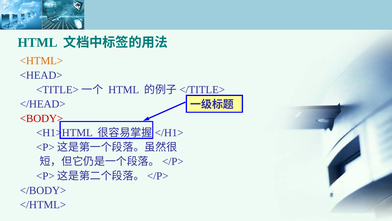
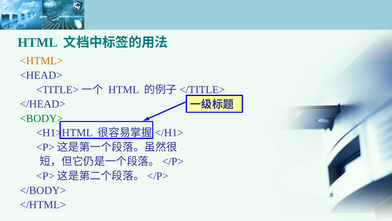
<BODY> colour: red -> green
